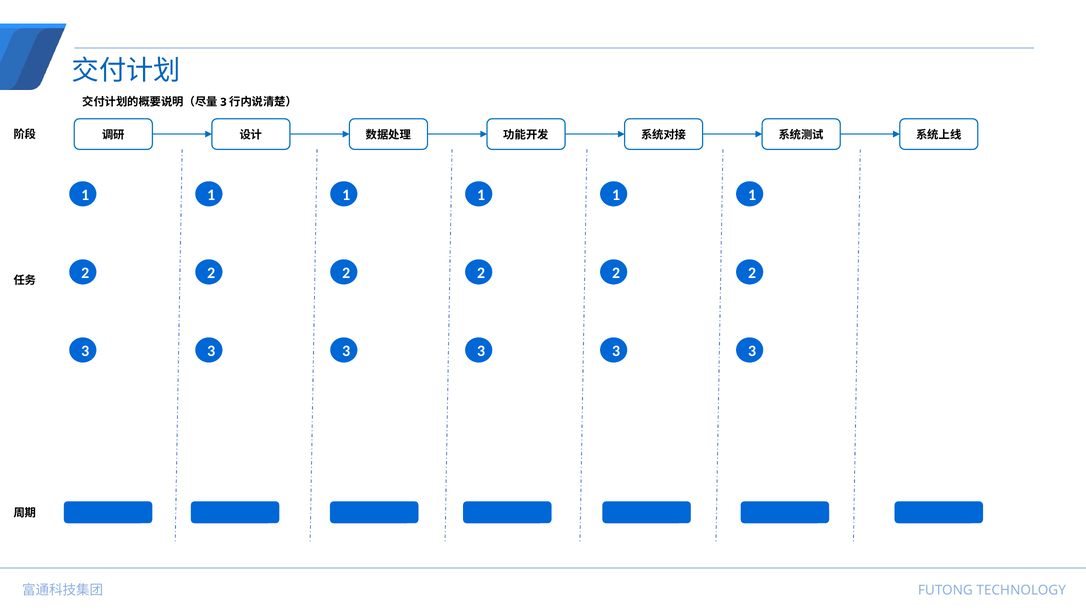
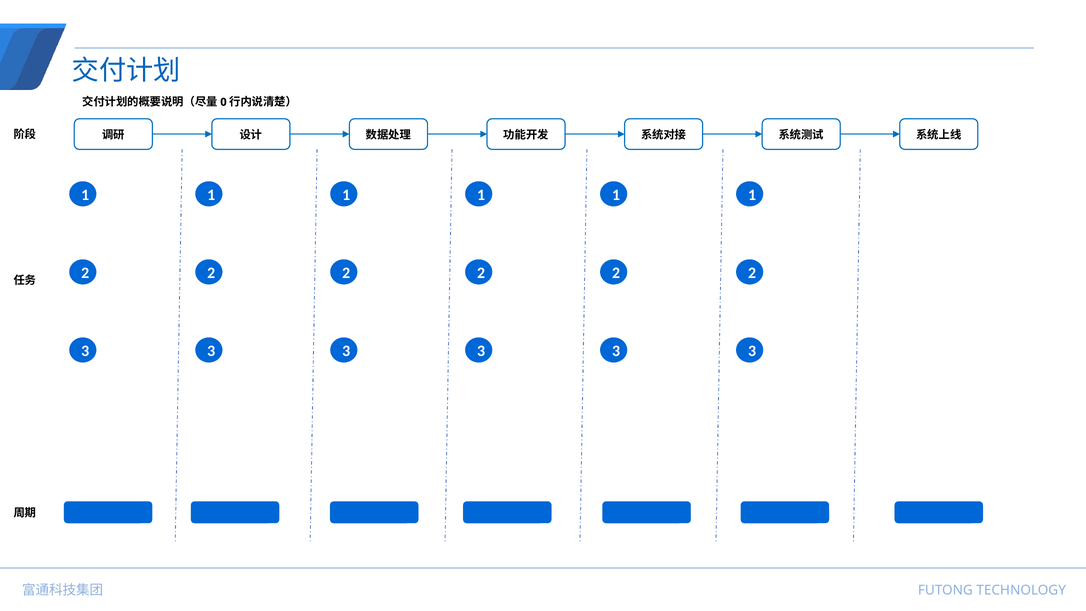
3 at (223, 102): 3 -> 0
